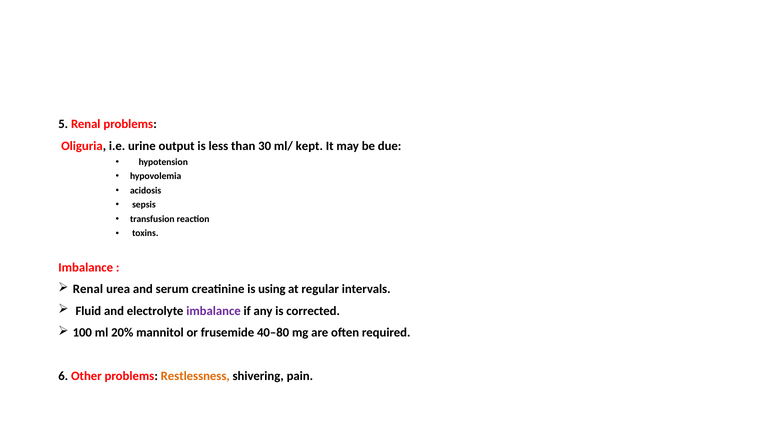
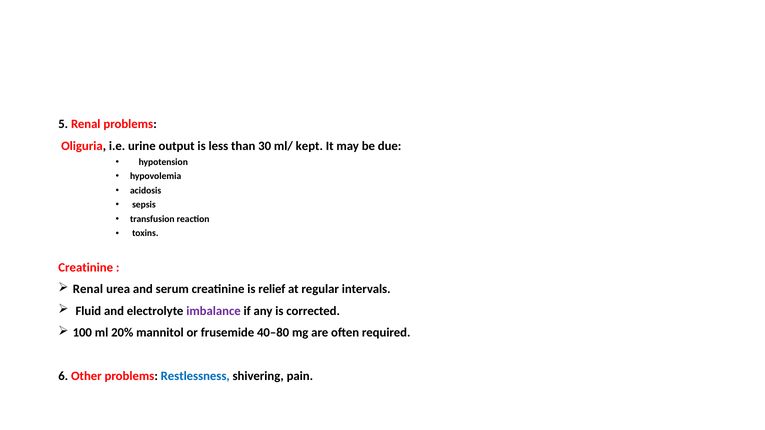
Imbalance at (86, 268): Imbalance -> Creatinine
using: using -> relief
Restlessness colour: orange -> blue
